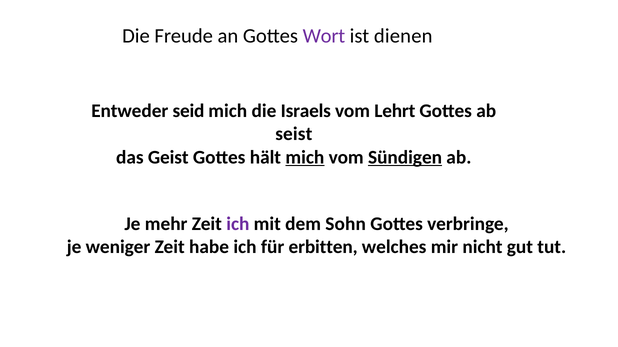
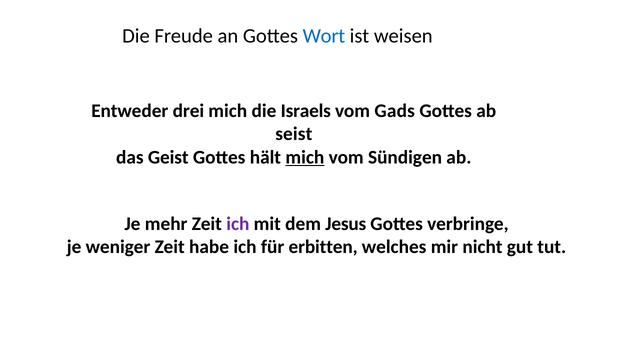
Wort colour: purple -> blue
dienen: dienen -> weisen
seid: seid -> drei
Lehrt: Lehrt -> Gads
Sündigen underline: present -> none
Sohn: Sohn -> Jesus
